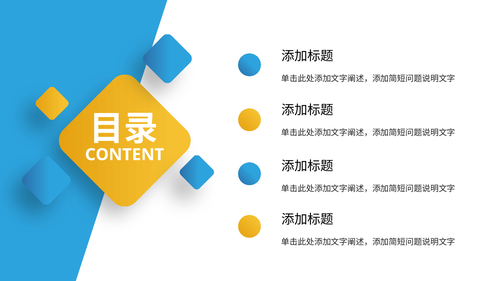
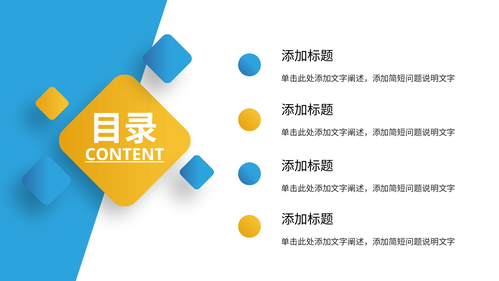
CONTENT underline: none -> present
